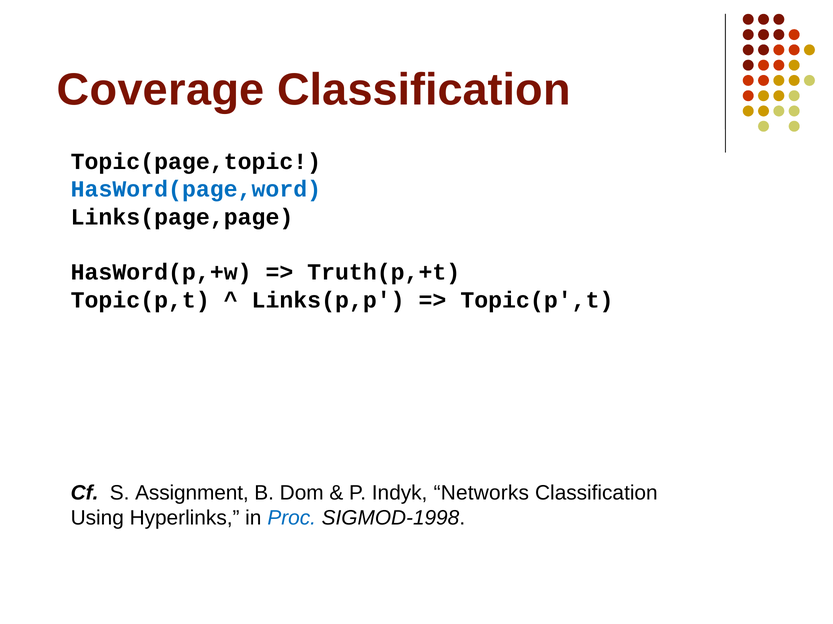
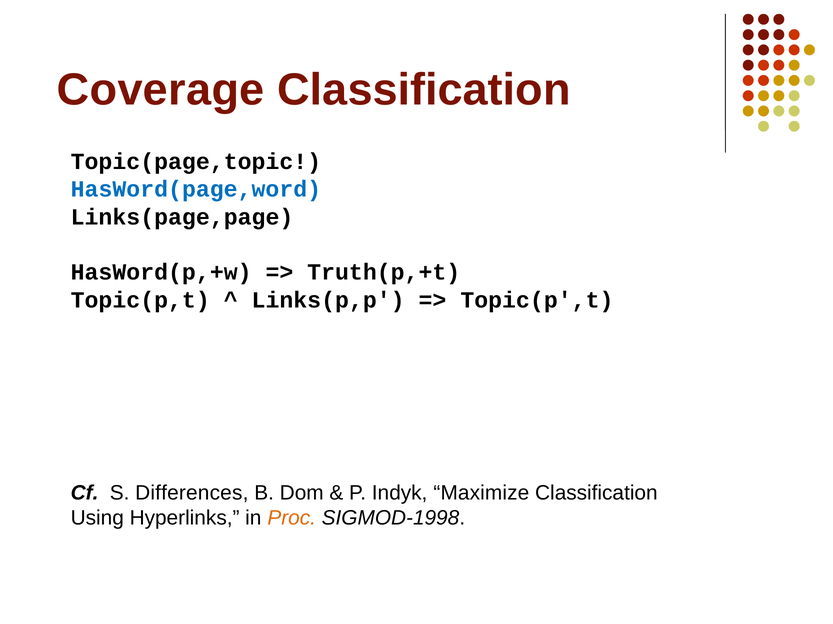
Assignment: Assignment -> Differences
Networks: Networks -> Maximize
Proc colour: blue -> orange
